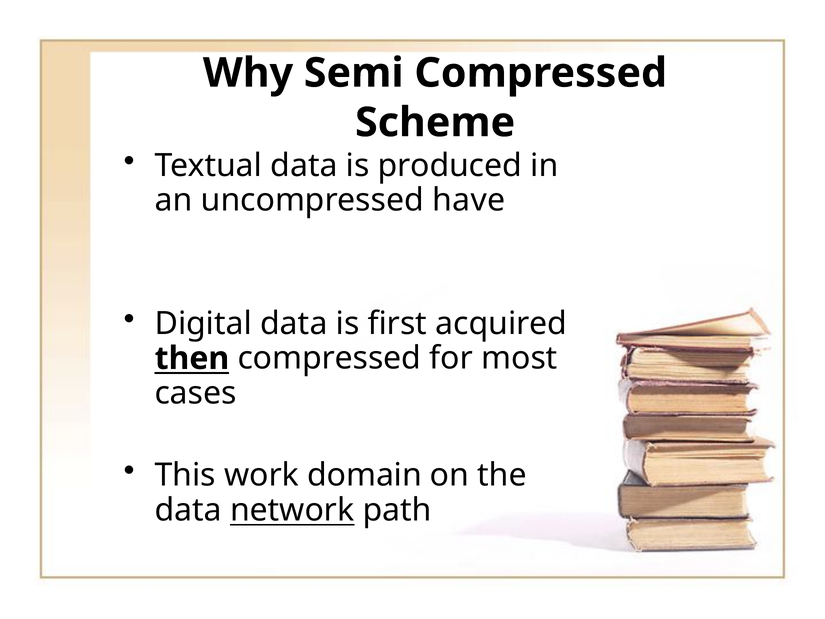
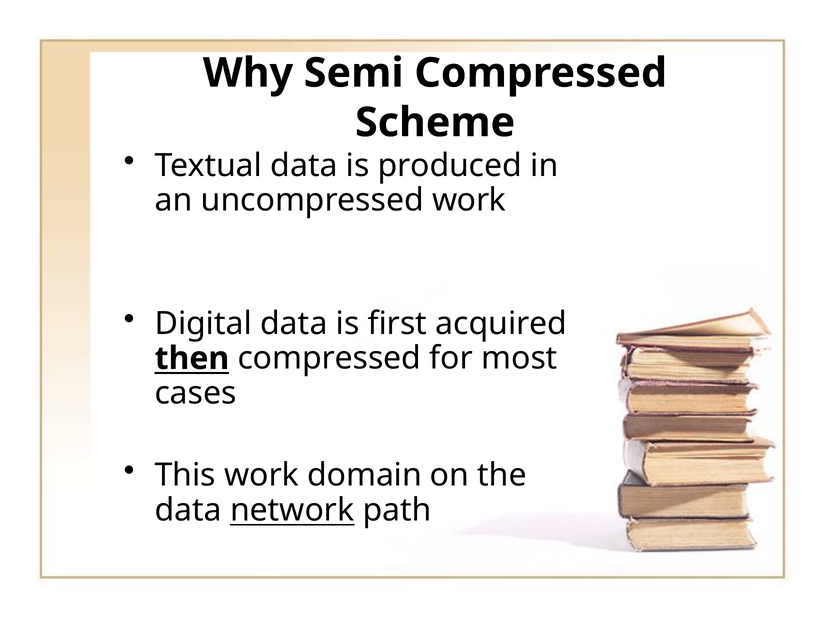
uncompressed have: have -> work
